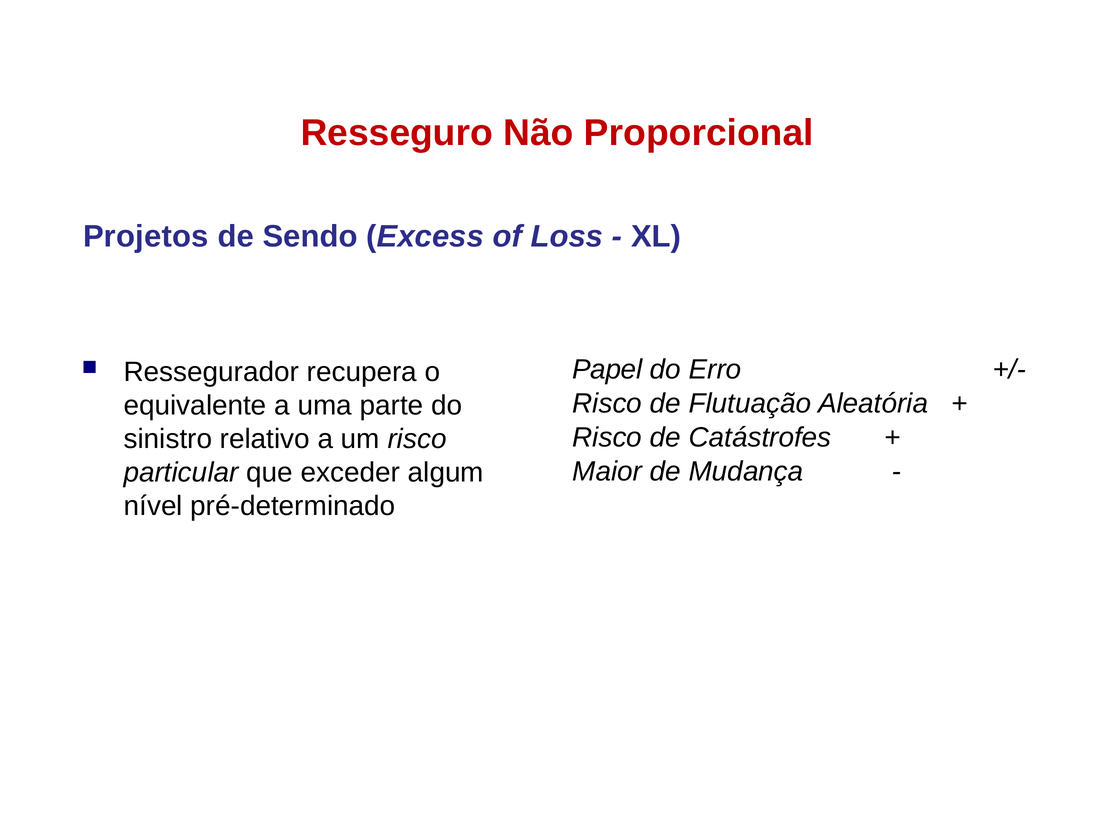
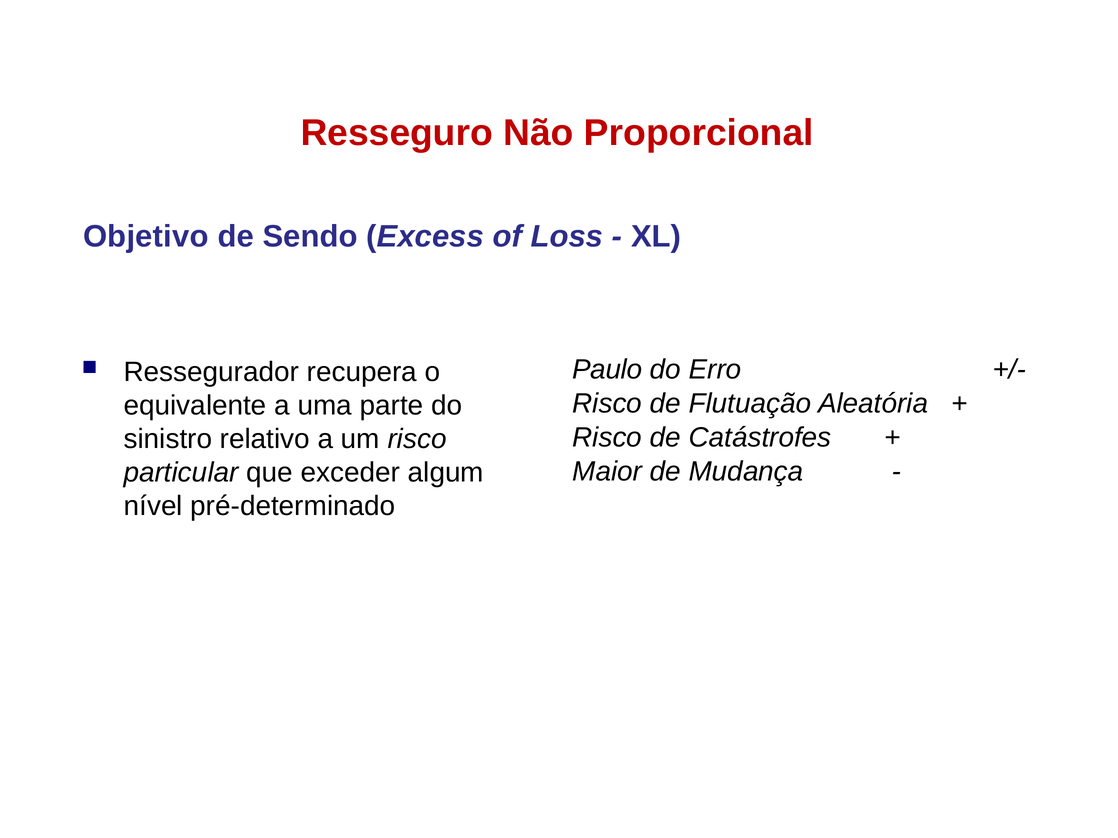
Projetos: Projetos -> Objetivo
Papel: Papel -> Paulo
